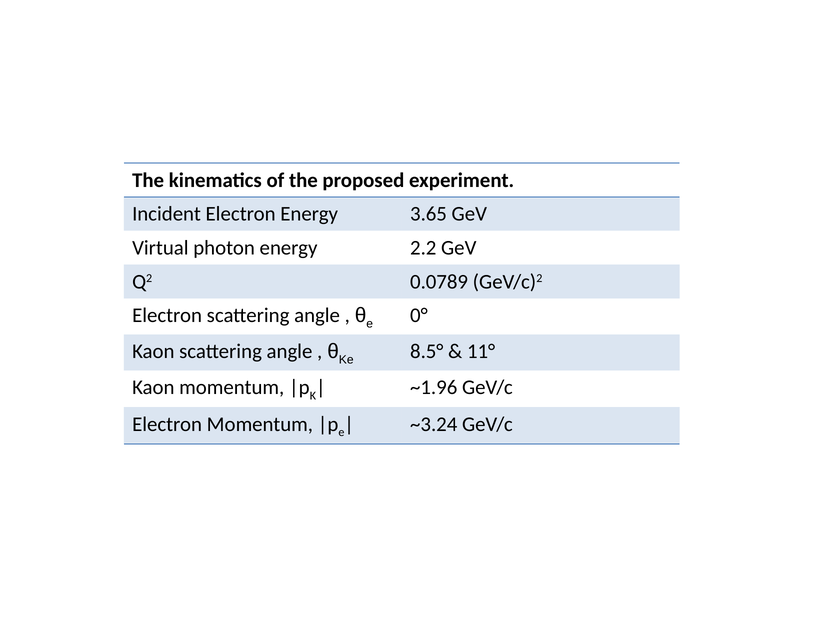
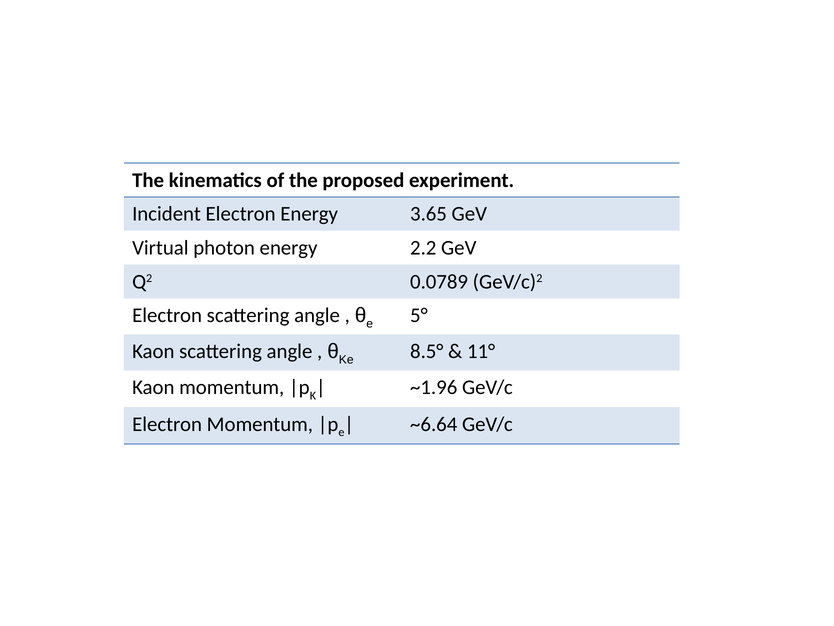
0°: 0° -> 5°
~3.24: ~3.24 -> ~6.64
